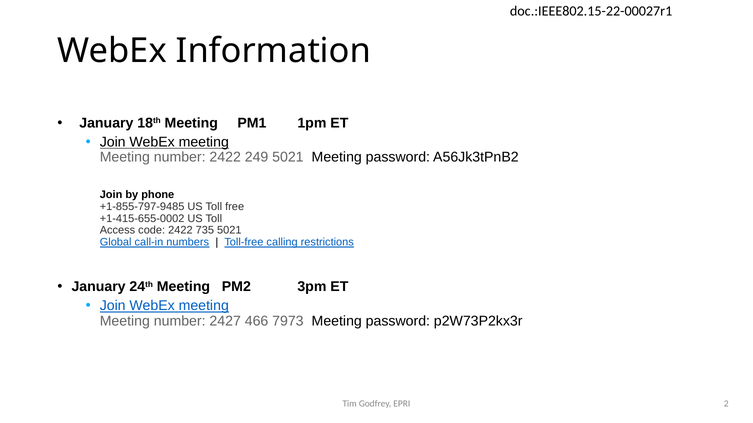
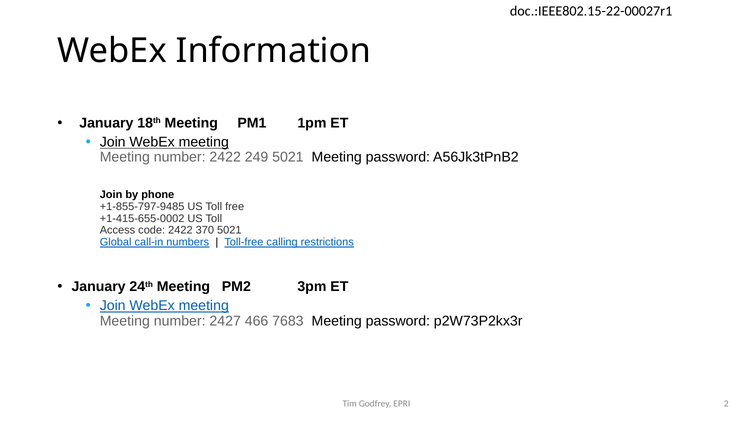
735: 735 -> 370
7973: 7973 -> 7683
